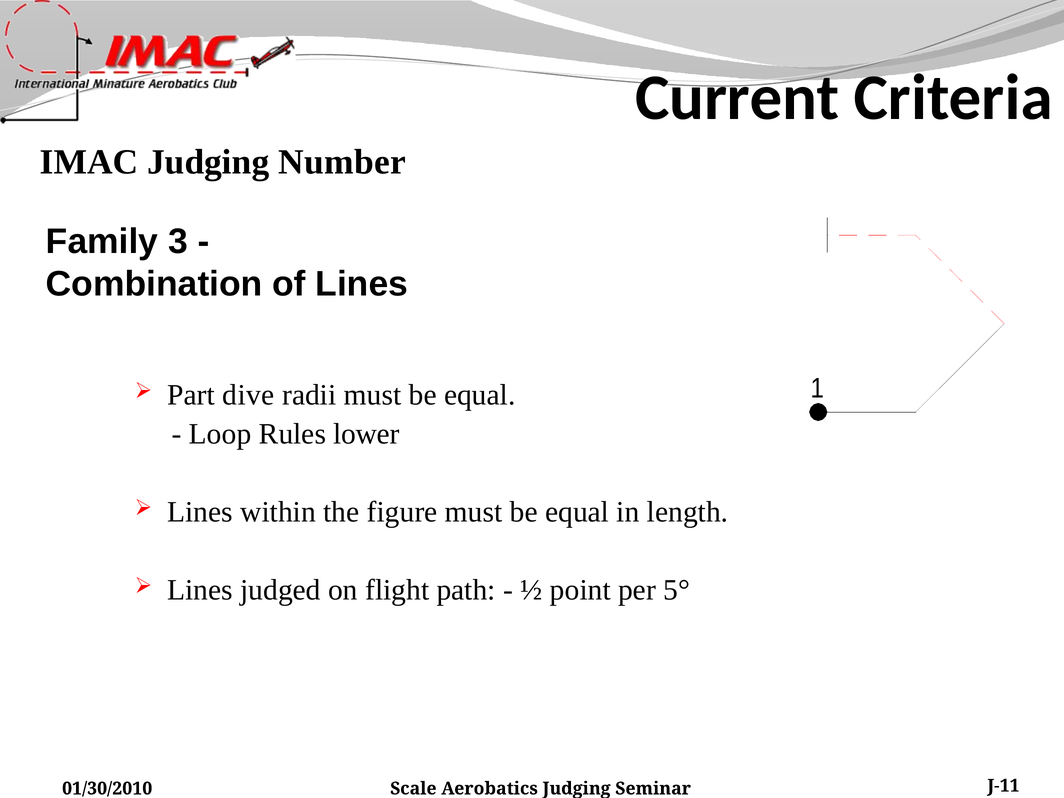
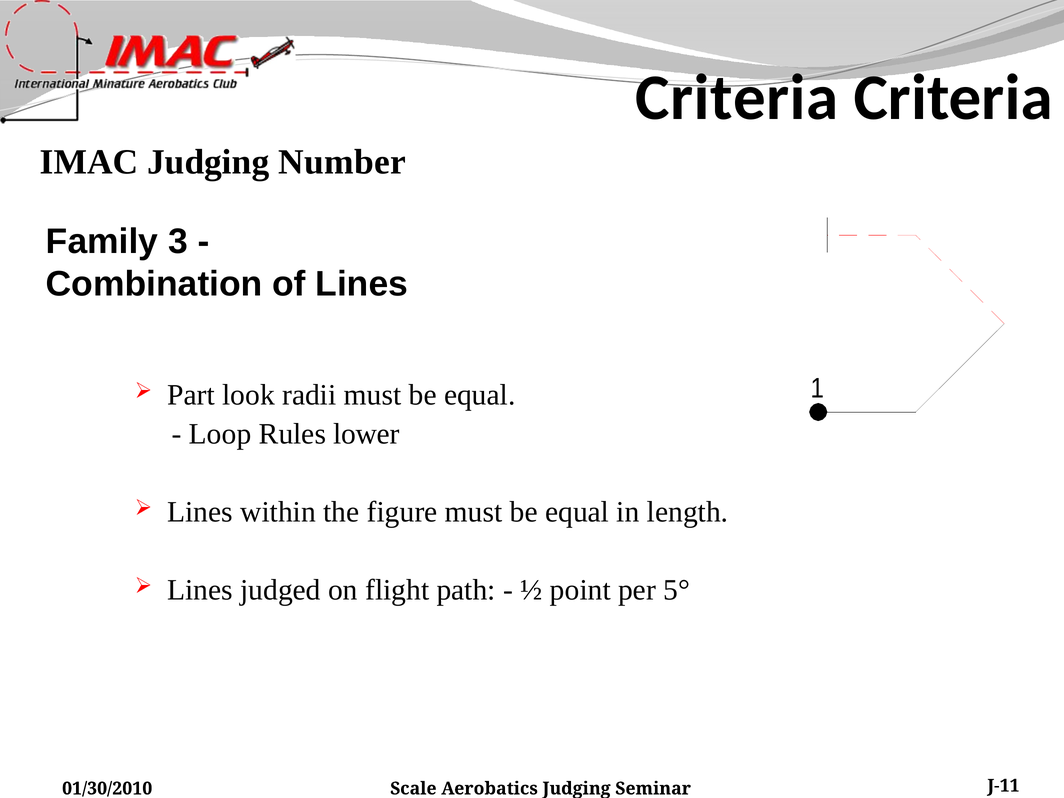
Current at (737, 98): Current -> Criteria
dive: dive -> look
